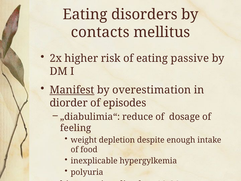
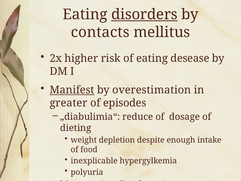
disorders underline: none -> present
passive: passive -> desease
diorder at (69, 103): diorder -> greater
feeling: feeling -> dieting
